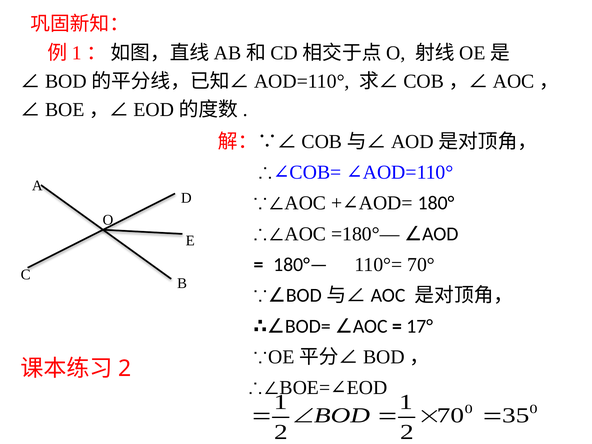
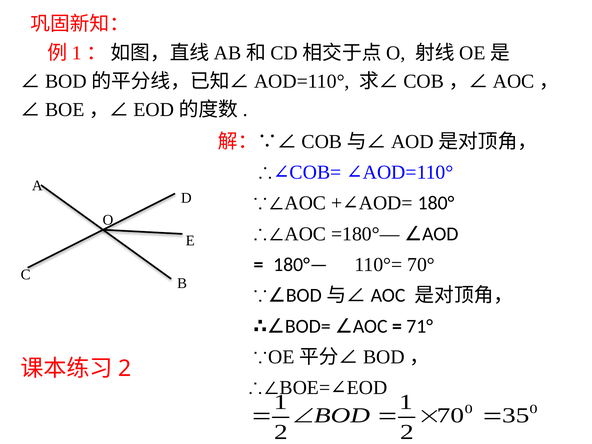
17°: 17° -> 71°
